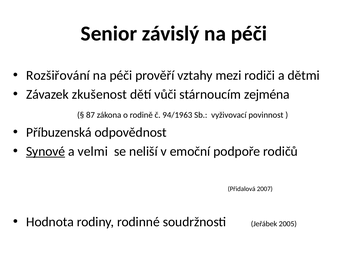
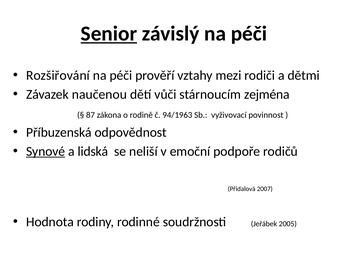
Senior underline: none -> present
zkušenost: zkušenost -> naučenou
velmi: velmi -> lidská
